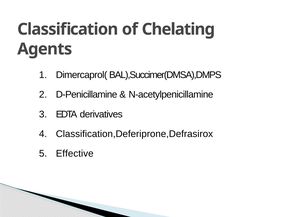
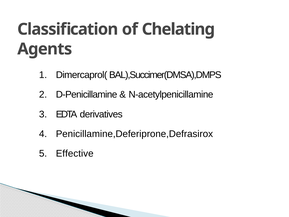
Classification,Deferiprone,Defrasirox: Classification,Deferiprone,Defrasirox -> Penicillamine,Deferiprone,Defrasirox
